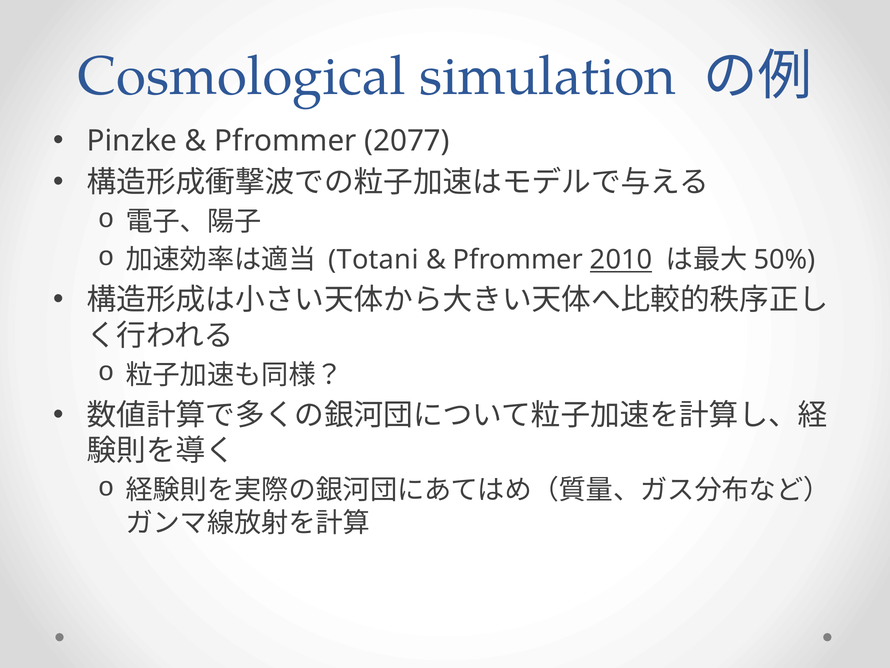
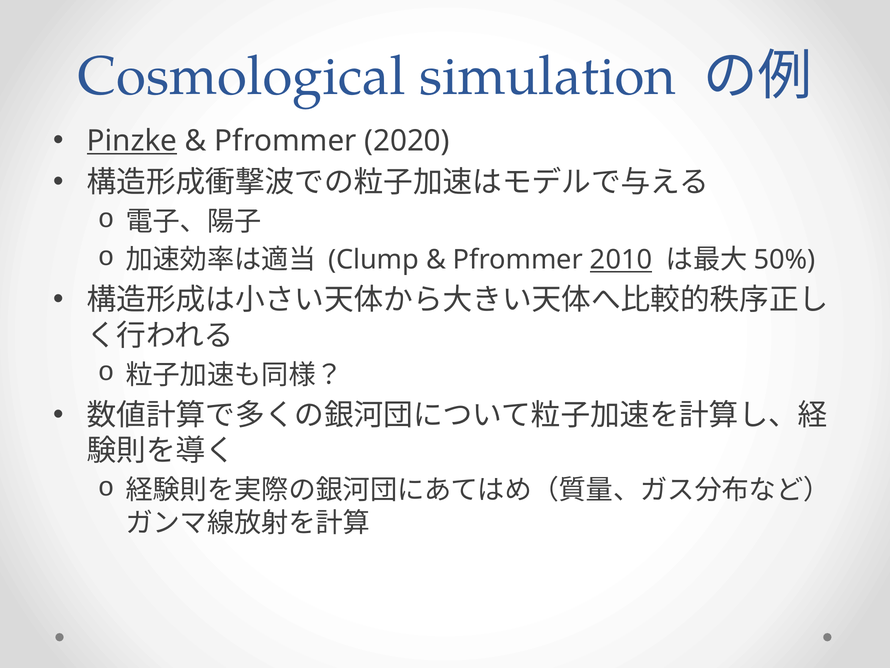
Pinzke underline: none -> present
2077: 2077 -> 2020
Totani: Totani -> Clump
